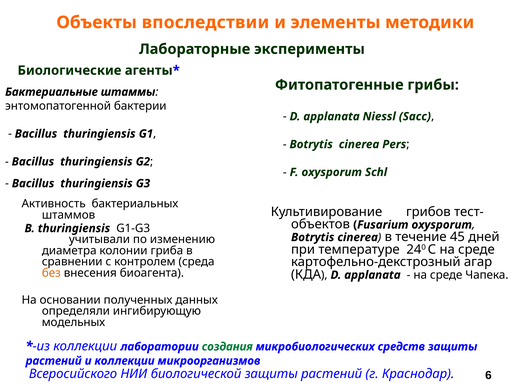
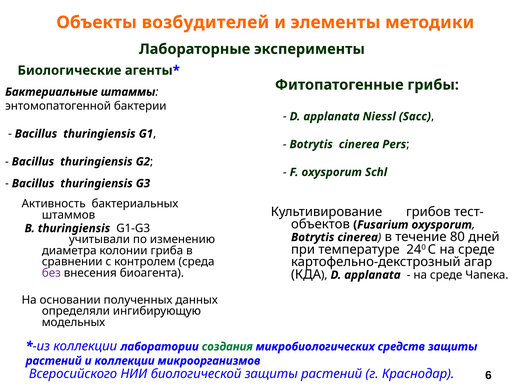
впоследствии: впоследствии -> возбудителей
45: 45 -> 80
без colour: orange -> purple
